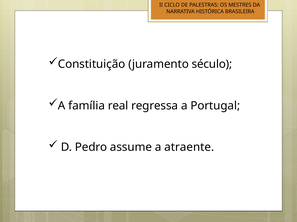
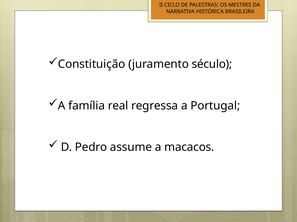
atraente: atraente -> macacos
